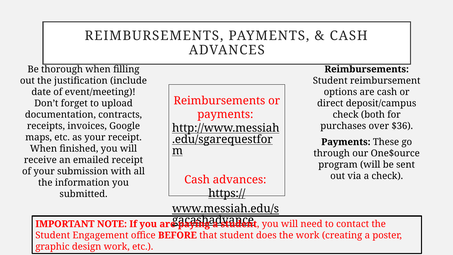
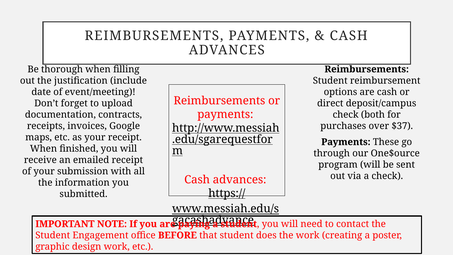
$36: $36 -> $37
